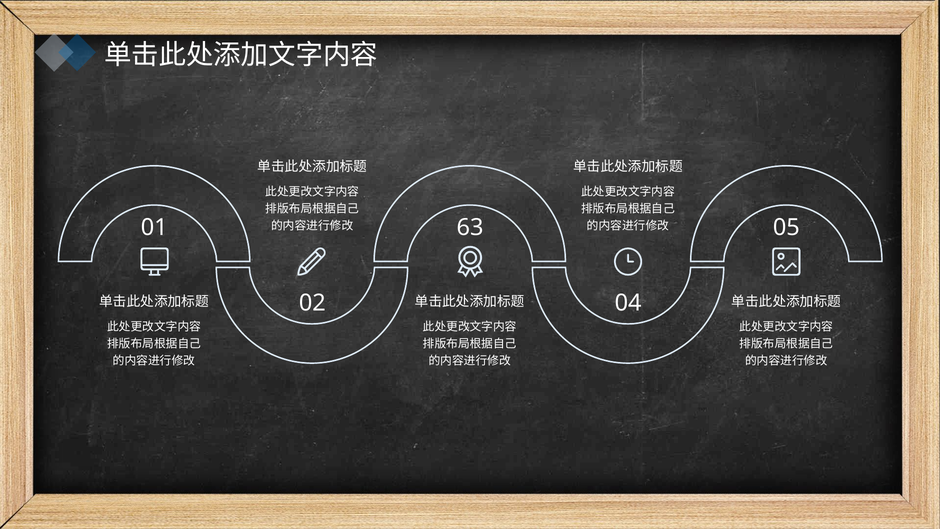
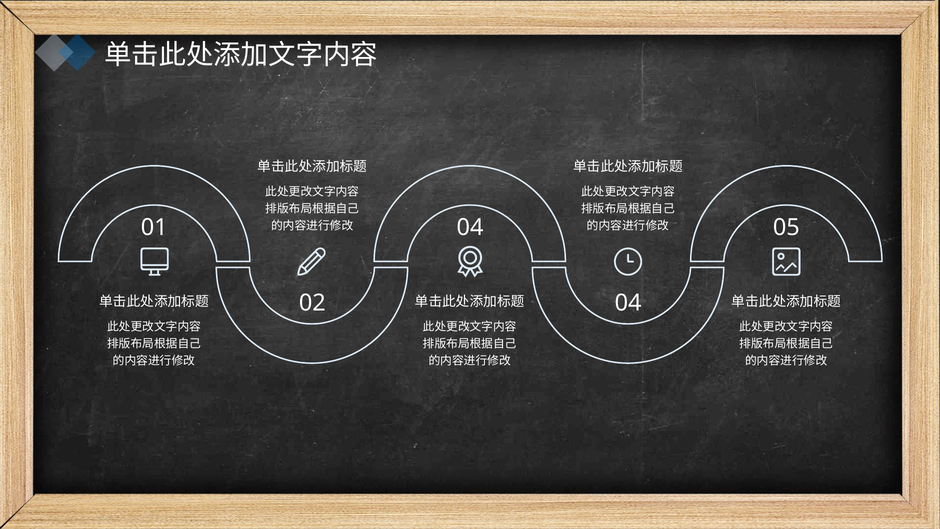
01 63: 63 -> 04
